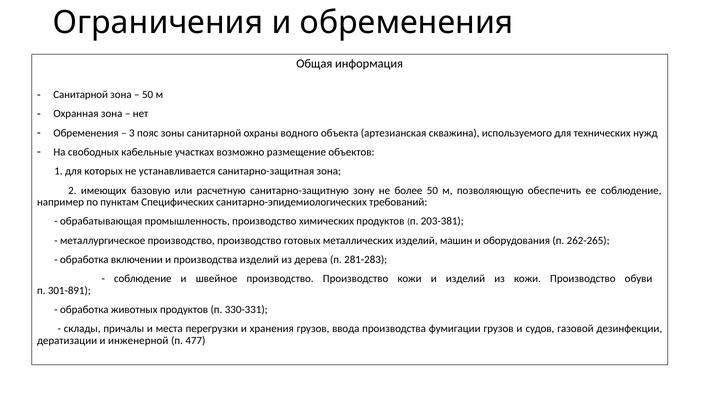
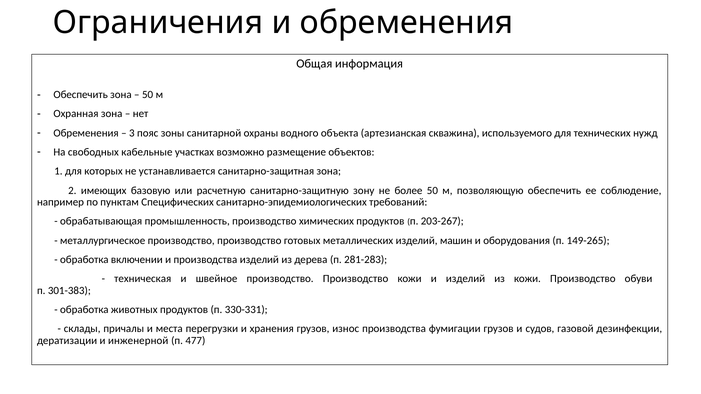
Санитарной at (81, 95): Санитарной -> Обеспечить
203-381: 203-381 -> 203-267
262-265: 262-265 -> 149-265
соблюдение at (143, 279): соблюдение -> техническая
301-891: 301-891 -> 301-383
ввода: ввода -> износ
